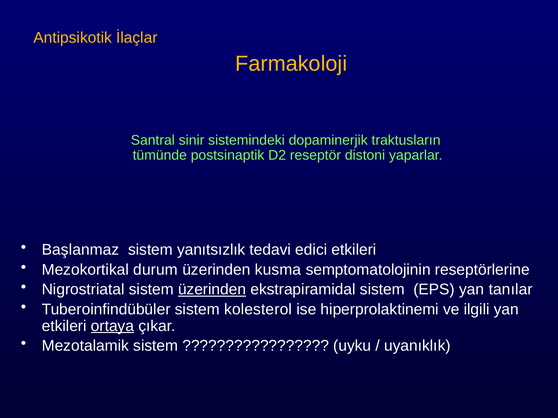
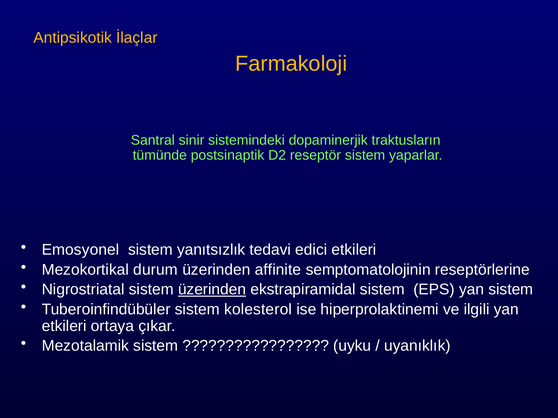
reseptör distoni: distoni -> sistem
Başlanmaz: Başlanmaz -> Emosyonel
kusma: kusma -> affinite
yan tanılar: tanılar -> sistem
ortaya underline: present -> none
